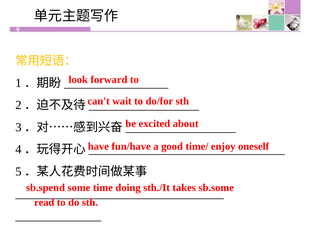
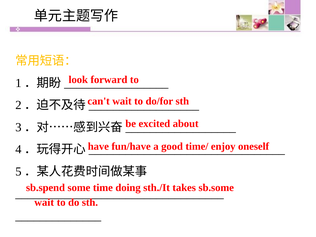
read at (44, 202): read -> wait
